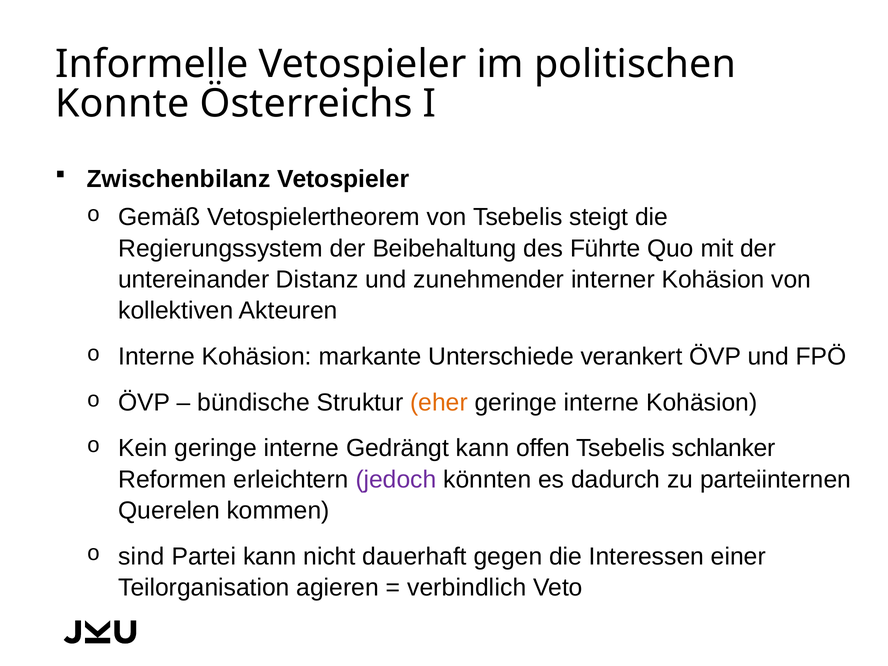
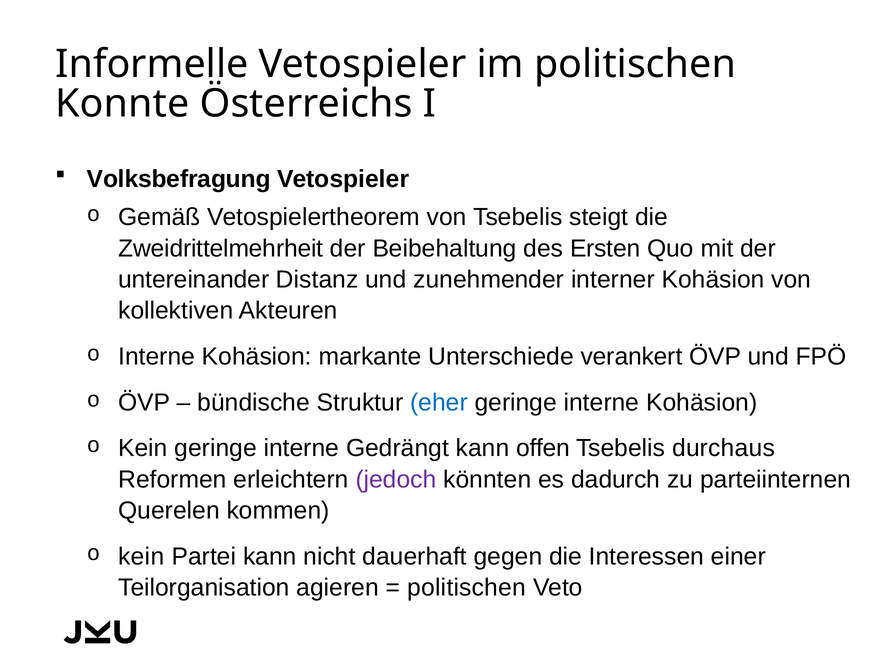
Zwischenbilanz: Zwischenbilanz -> Volksbefragung
Regierungssystem: Regierungssystem -> Zweidrittelmehrheit
Führte: Führte -> Ersten
eher colour: orange -> blue
schlanker: schlanker -> durchaus
sind at (141, 556): sind -> kein
verbindlich at (467, 587): verbindlich -> politischen
